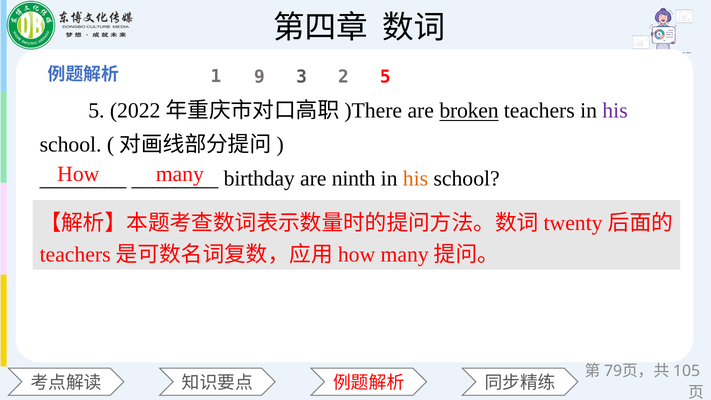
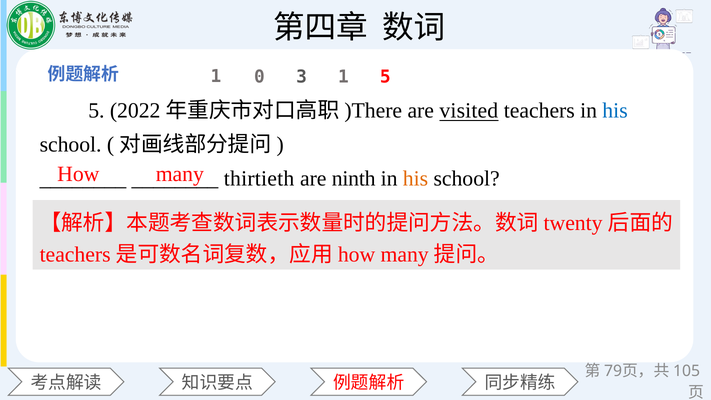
9: 9 -> 0
3 2: 2 -> 1
broken: broken -> visited
his at (615, 111) colour: purple -> blue
birthday: birthday -> thirtieth
